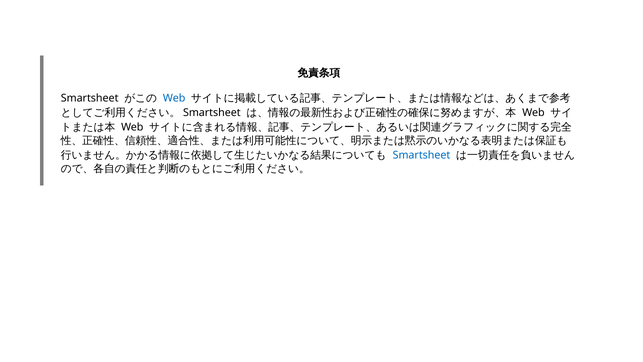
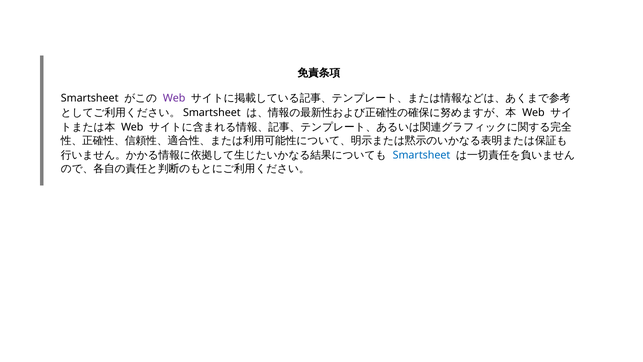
Web at (174, 98) colour: blue -> purple
